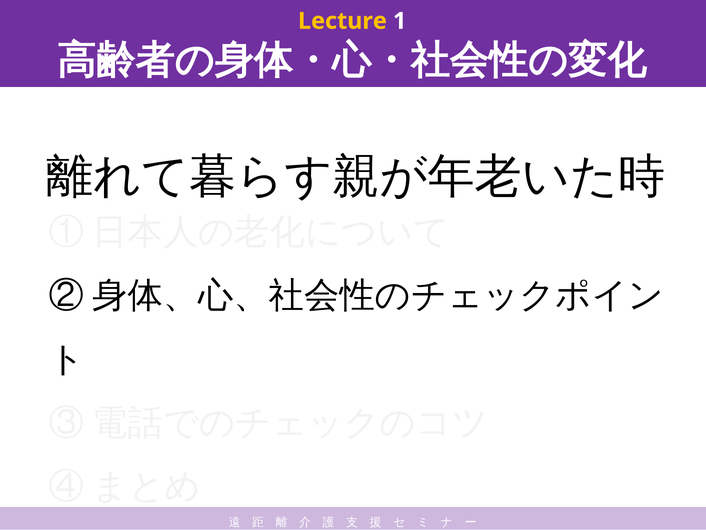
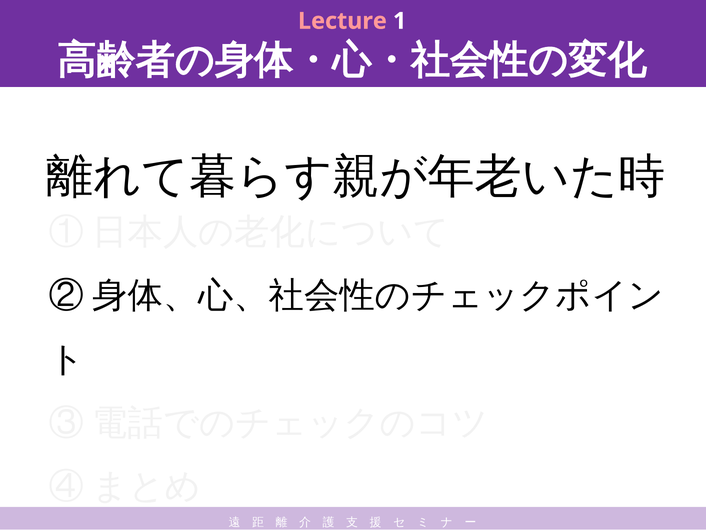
Lecture colour: yellow -> pink
